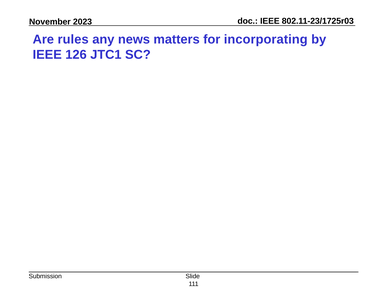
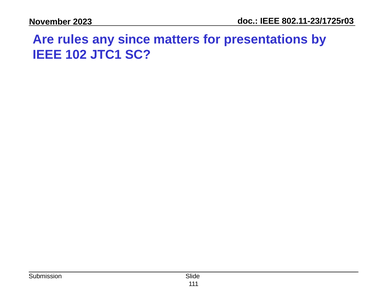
news: news -> since
incorporating: incorporating -> presentations
126: 126 -> 102
